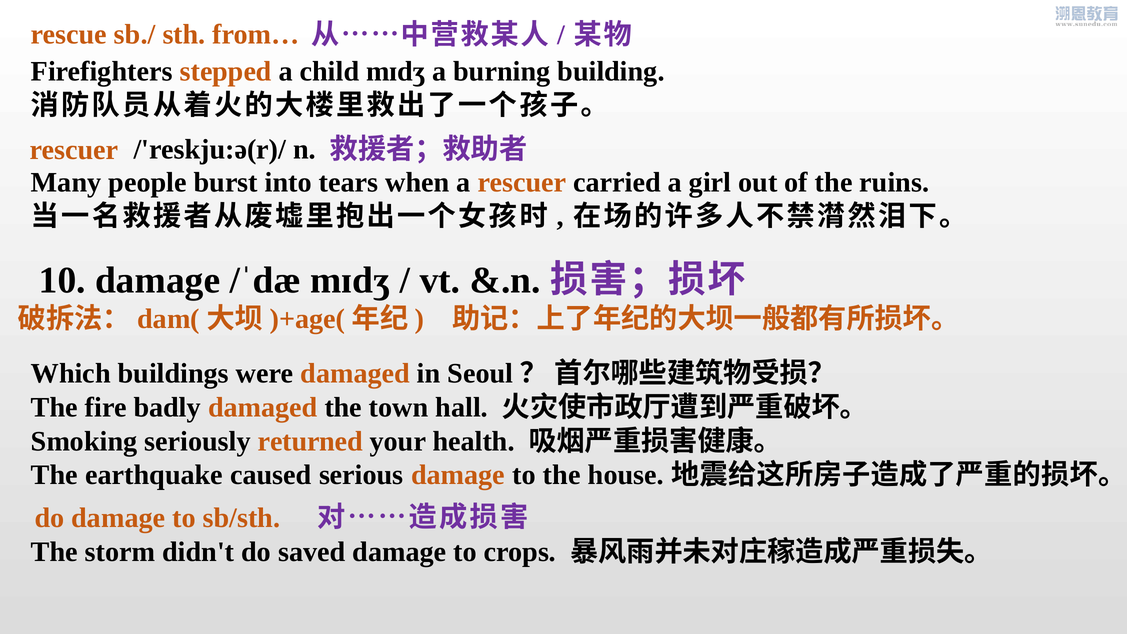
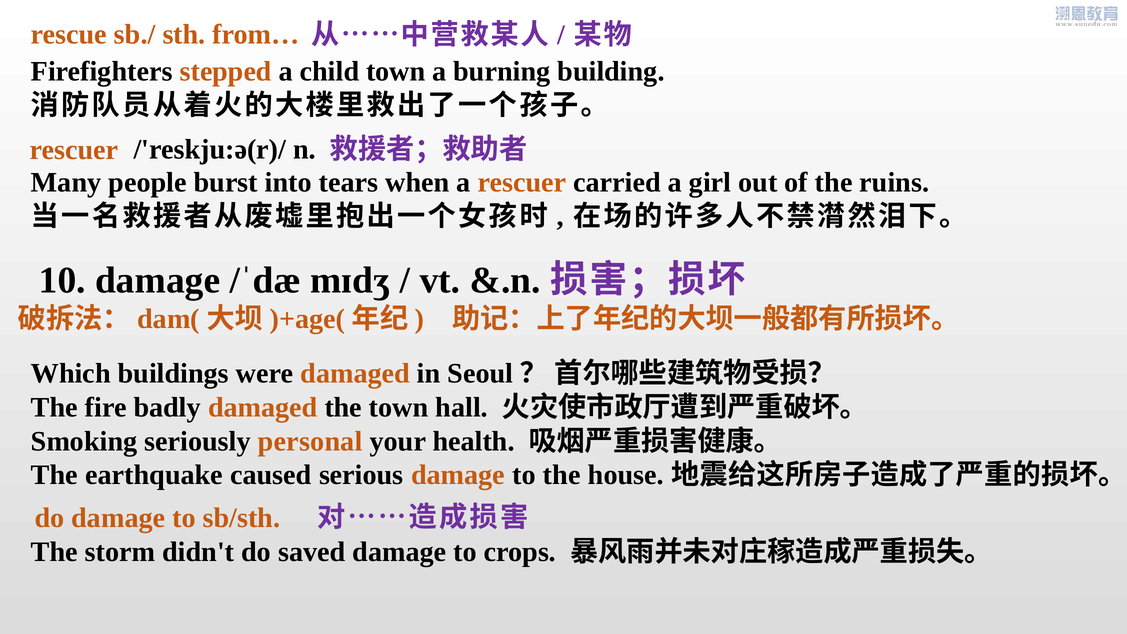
child mɪdʒ: mɪdʒ -> town
returned: returned -> personal
